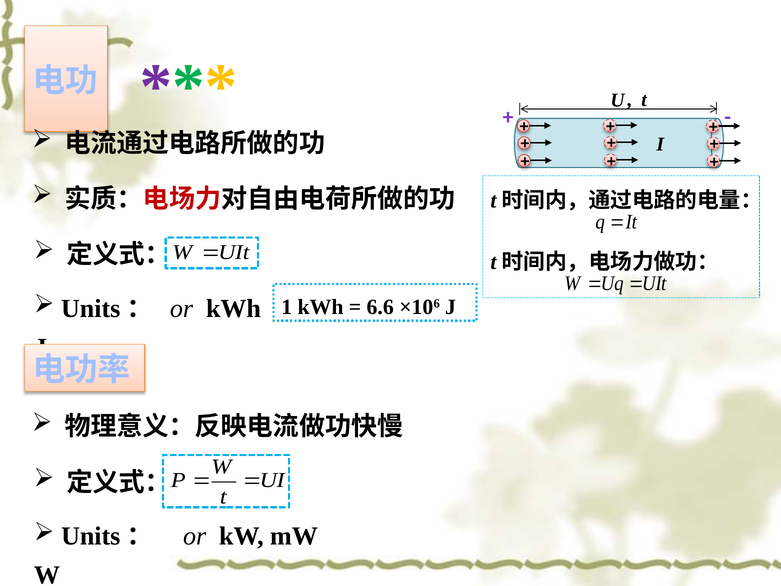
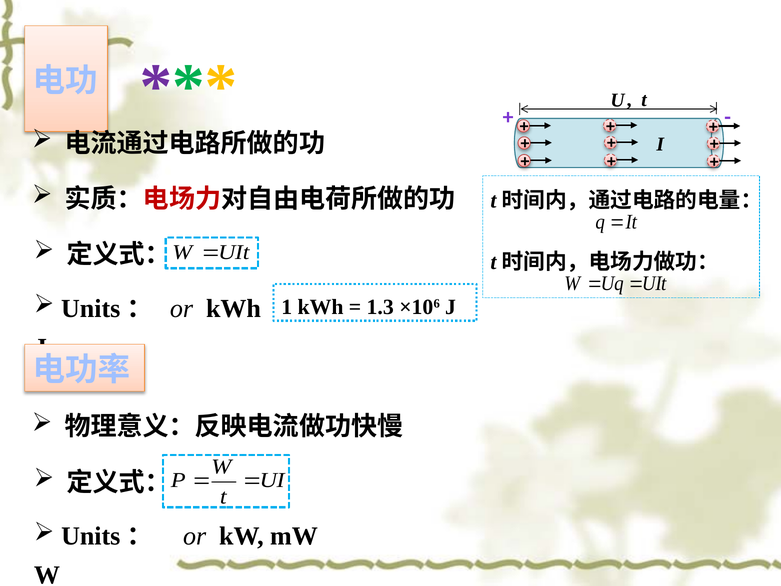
6.6: 6.6 -> 1.3
